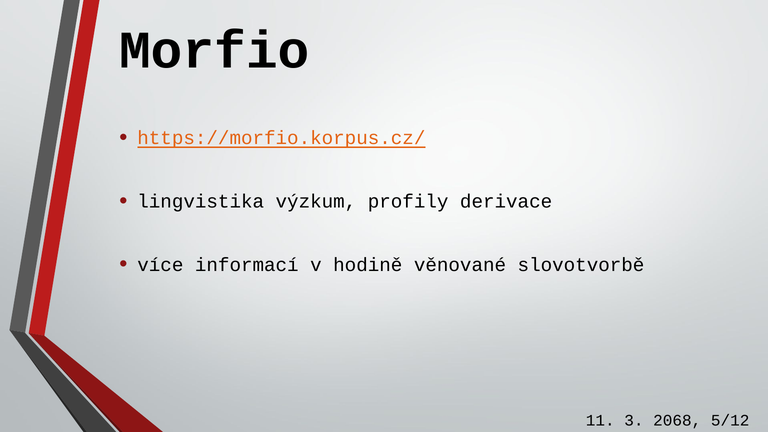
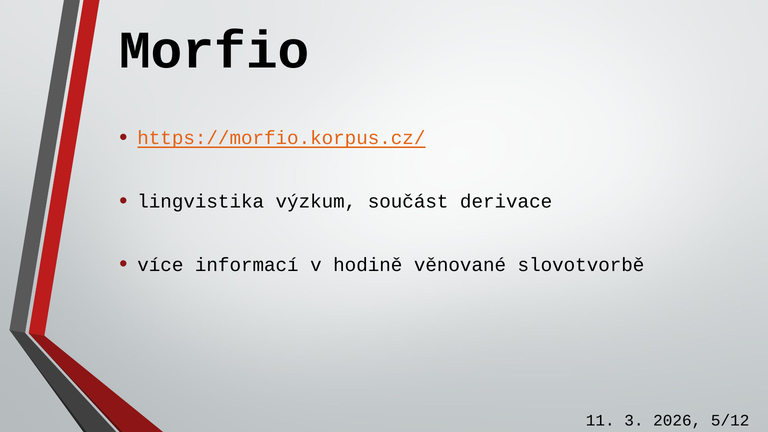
profily: profily -> součást
2068: 2068 -> 2026
